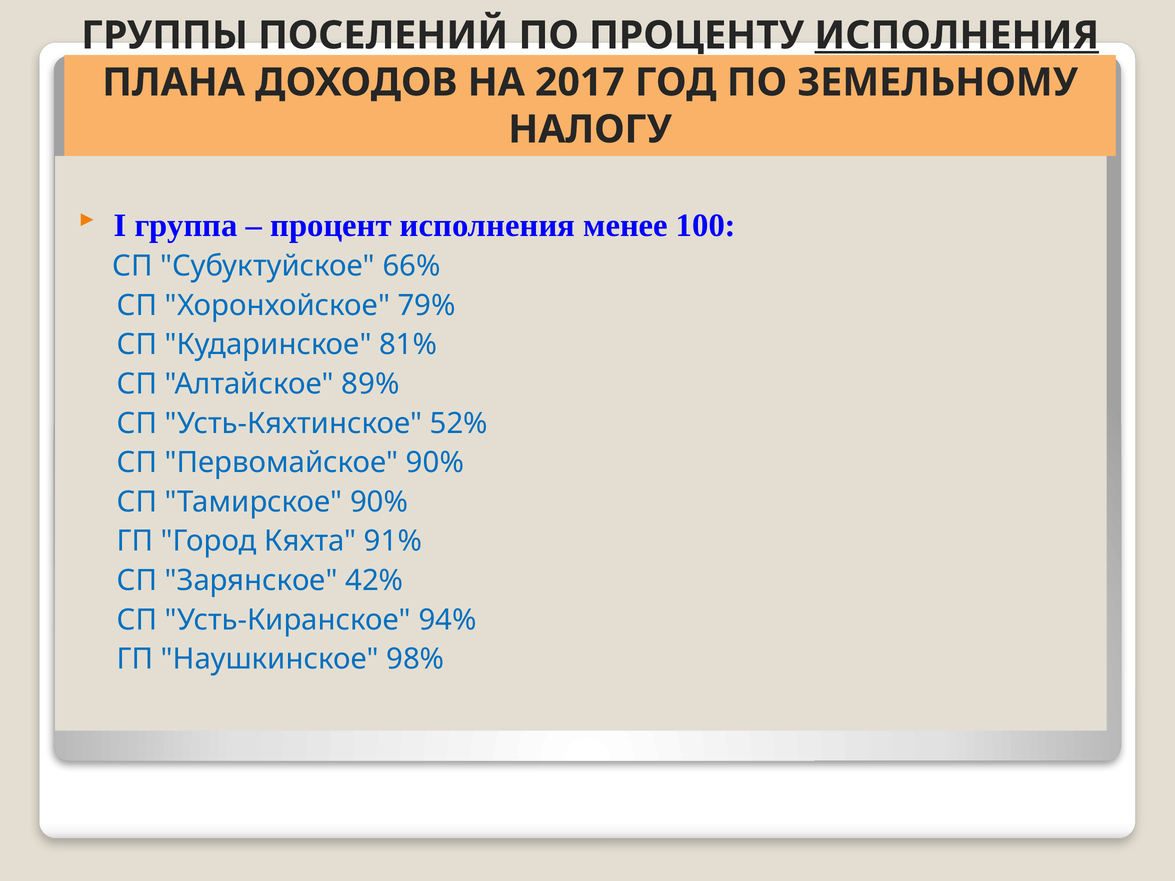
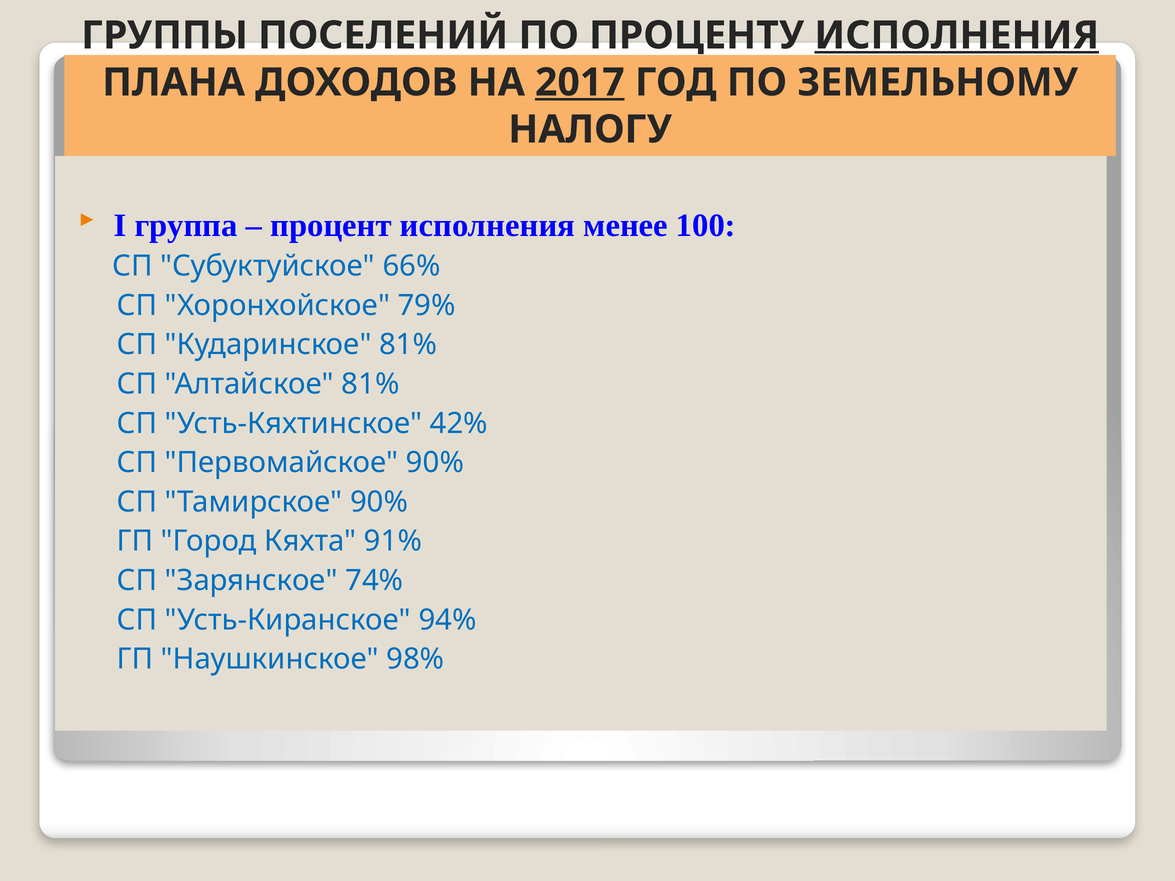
2017 underline: none -> present
Алтайское 89%: 89% -> 81%
52%: 52% -> 42%
42%: 42% -> 74%
